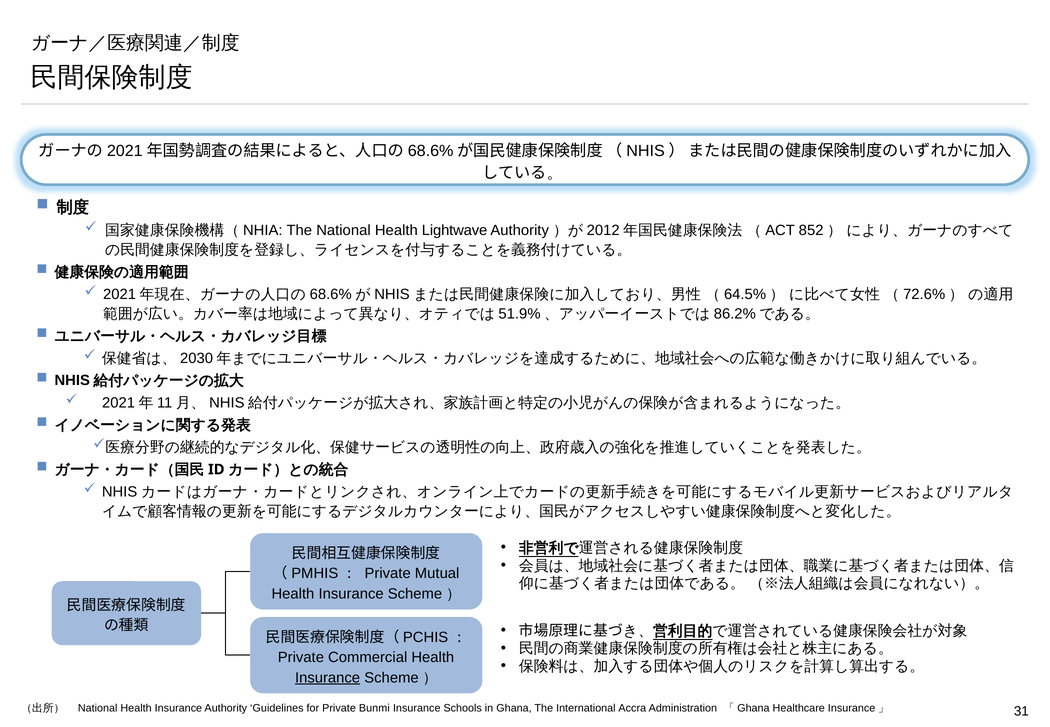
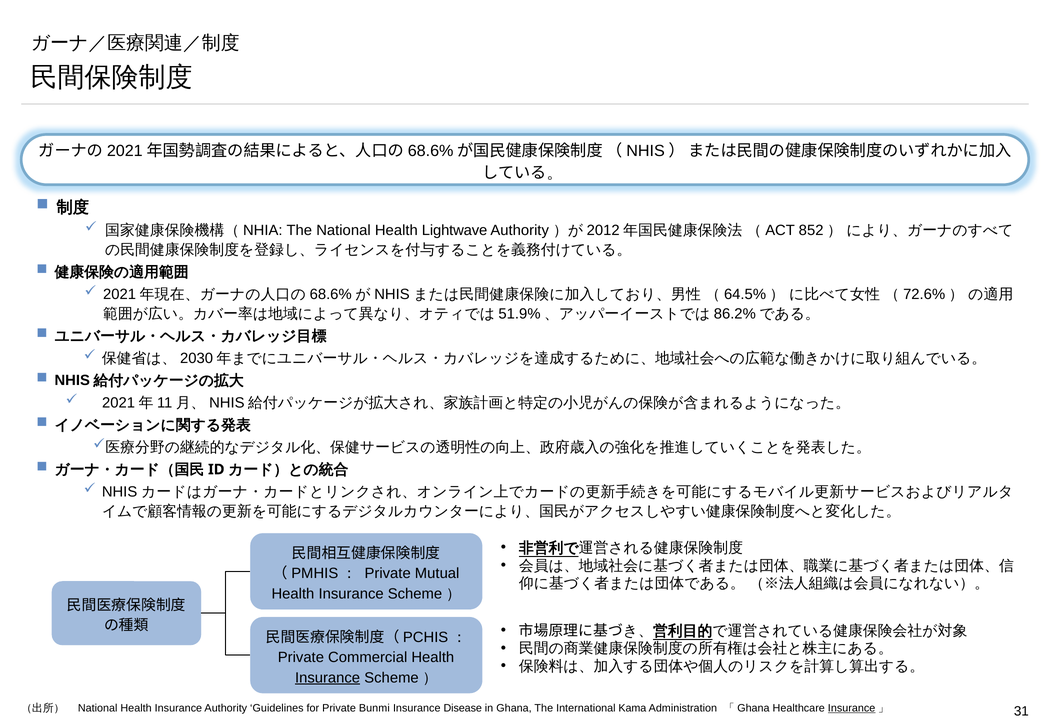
Schools: Schools -> Disease
Accra: Accra -> Kama
Insurance at (852, 708) underline: none -> present
